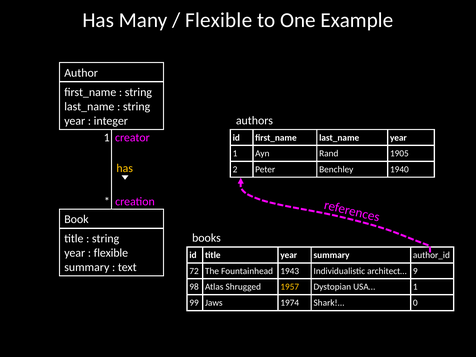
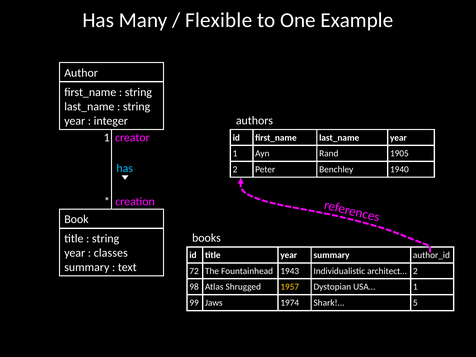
has at (125, 168) colour: yellow -> light blue
flexible at (111, 253): flexible -> classes
architect… 9: 9 -> 2
0: 0 -> 5
